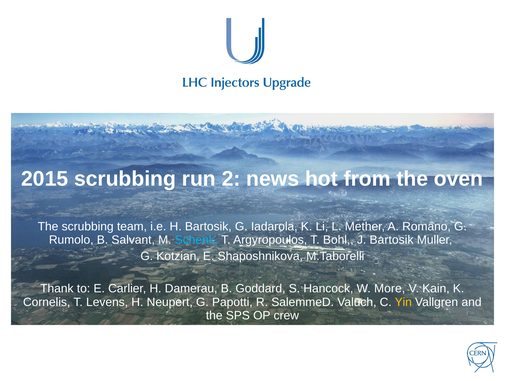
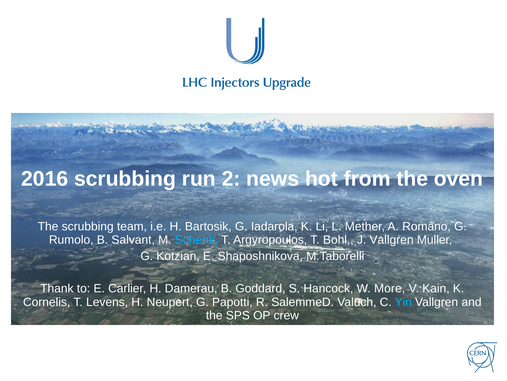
2015: 2015 -> 2016
J Bartosik: Bartosik -> Vallgren
Yin colour: yellow -> light blue
